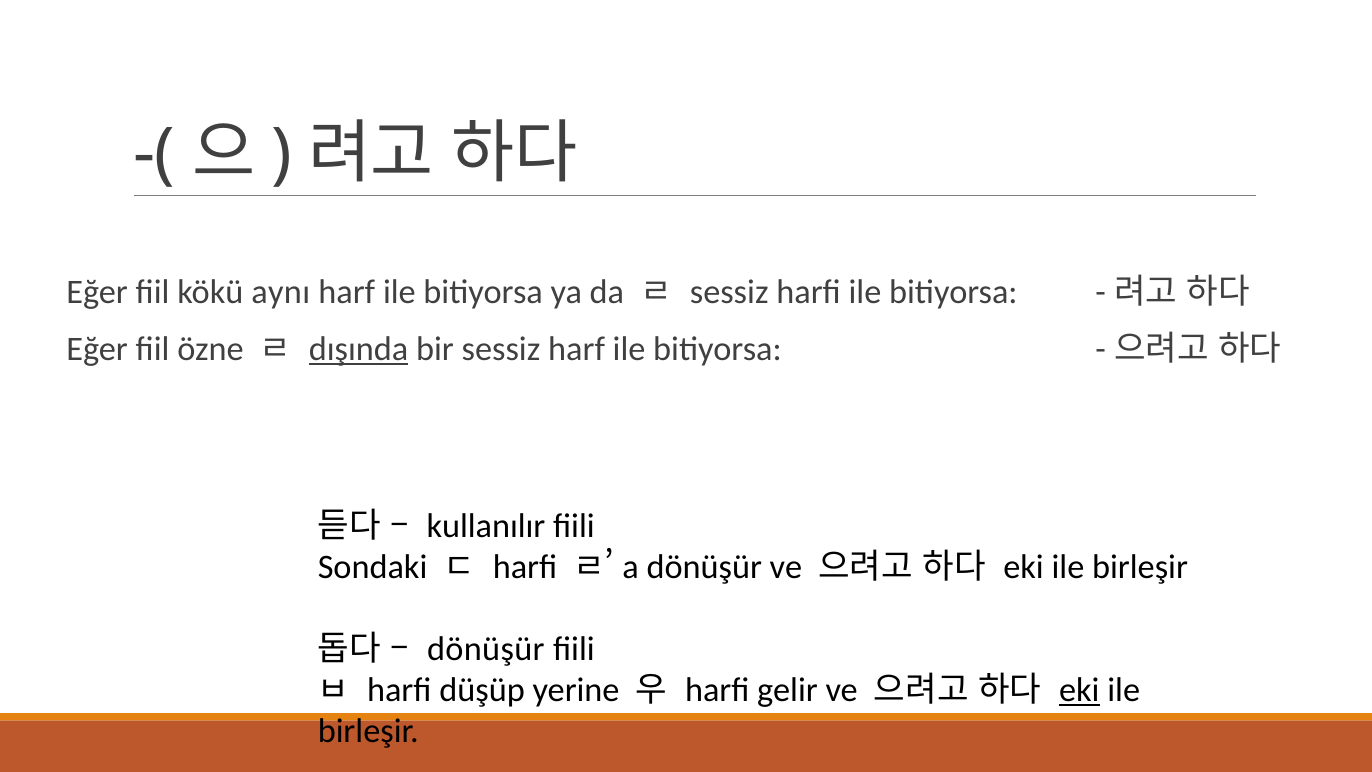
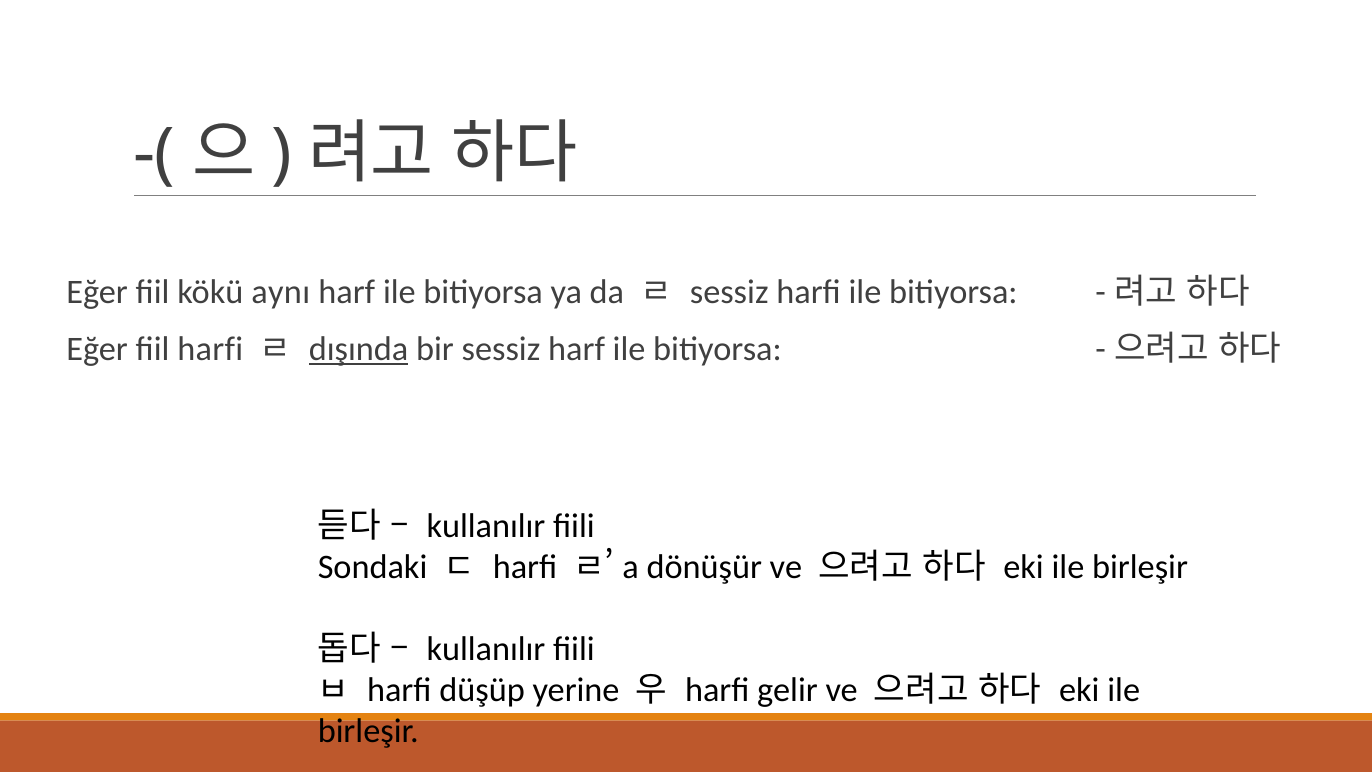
fiil özne: özne -> harfi
dönüşür at (486, 649): dönüşür -> kullanılır
eki at (1079, 690) underline: present -> none
